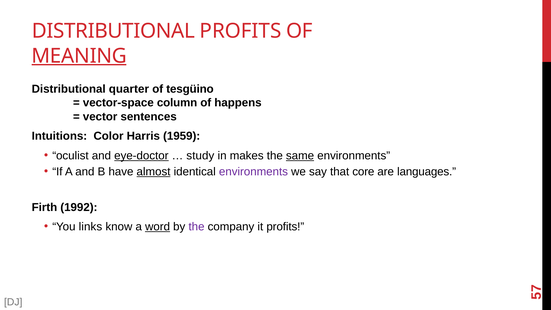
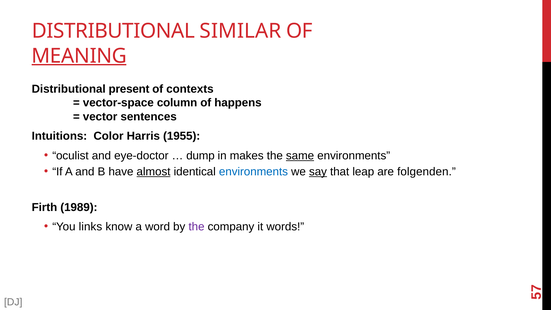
DISTRIBUTIONAL PROFITS: PROFITS -> SIMILAR
quarter: quarter -> present
tesgüino: tesgüino -> contexts
1959: 1959 -> 1955
eye-doctor underline: present -> none
study: study -> dump
environments at (253, 172) colour: purple -> blue
say underline: none -> present
core: core -> leap
languages: languages -> folgenden
1992: 1992 -> 1989
word underline: present -> none
it profits: profits -> words
